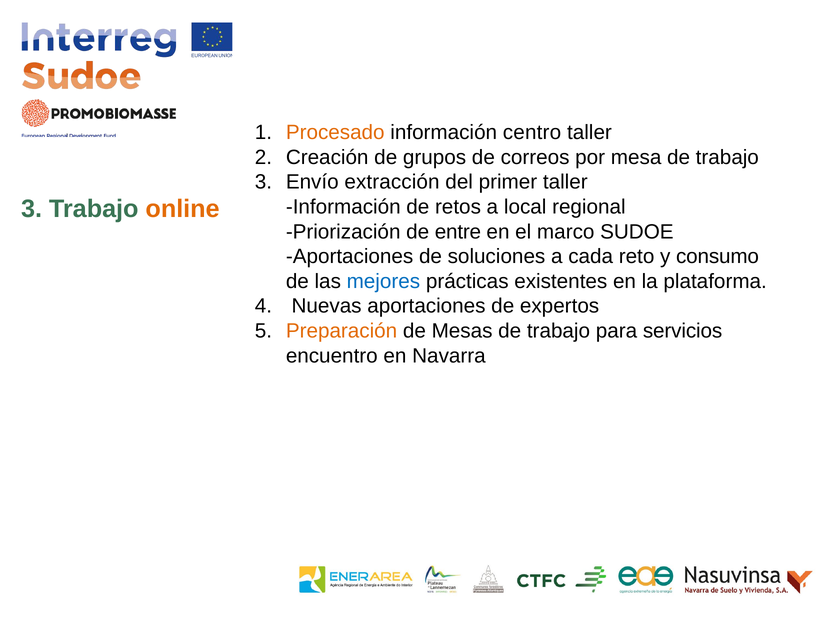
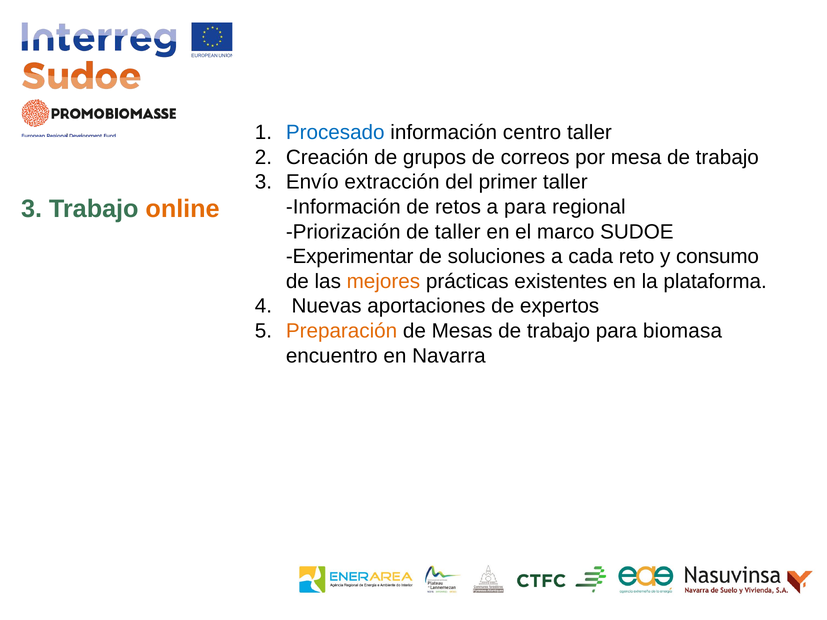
Procesado colour: orange -> blue
a local: local -> para
de entre: entre -> taller
Aportaciones at (350, 257): Aportaciones -> Experimentar
mejores colour: blue -> orange
servicios: servicios -> biomasa
